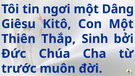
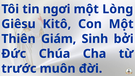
Dâng: Dâng -> Lòng
Thắp: Thắp -> Giám
